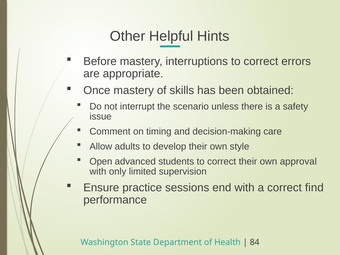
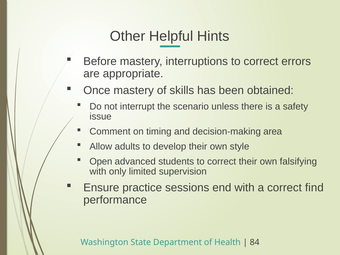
care: care -> area
approval: approval -> falsifying
